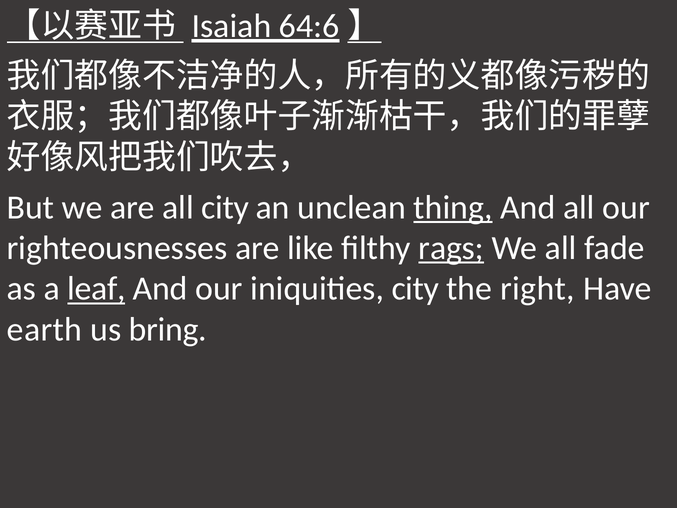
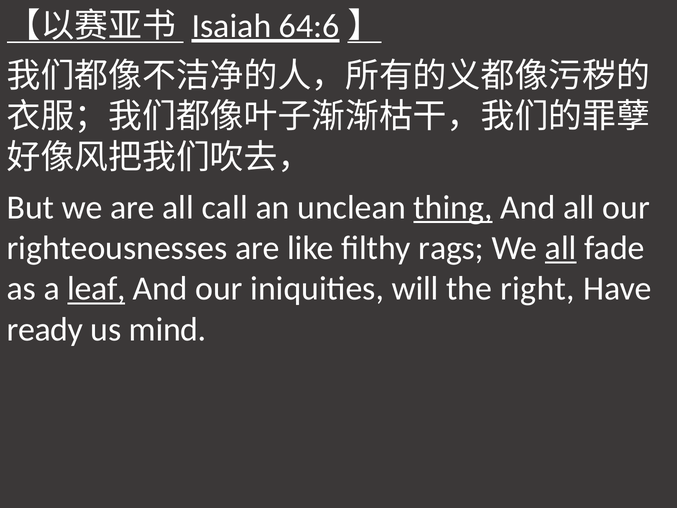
all city: city -> call
rags underline: present -> none
all at (561, 248) underline: none -> present
iniquities city: city -> will
earth: earth -> ready
bring: bring -> mind
